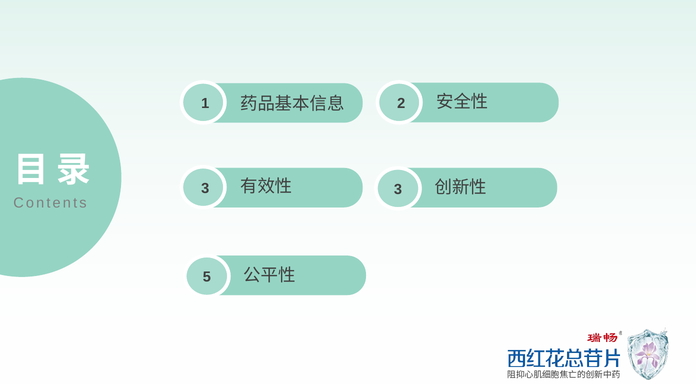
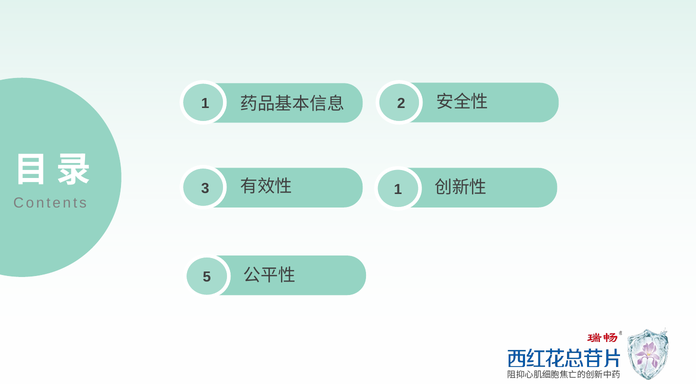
3 at (398, 189): 3 -> 1
